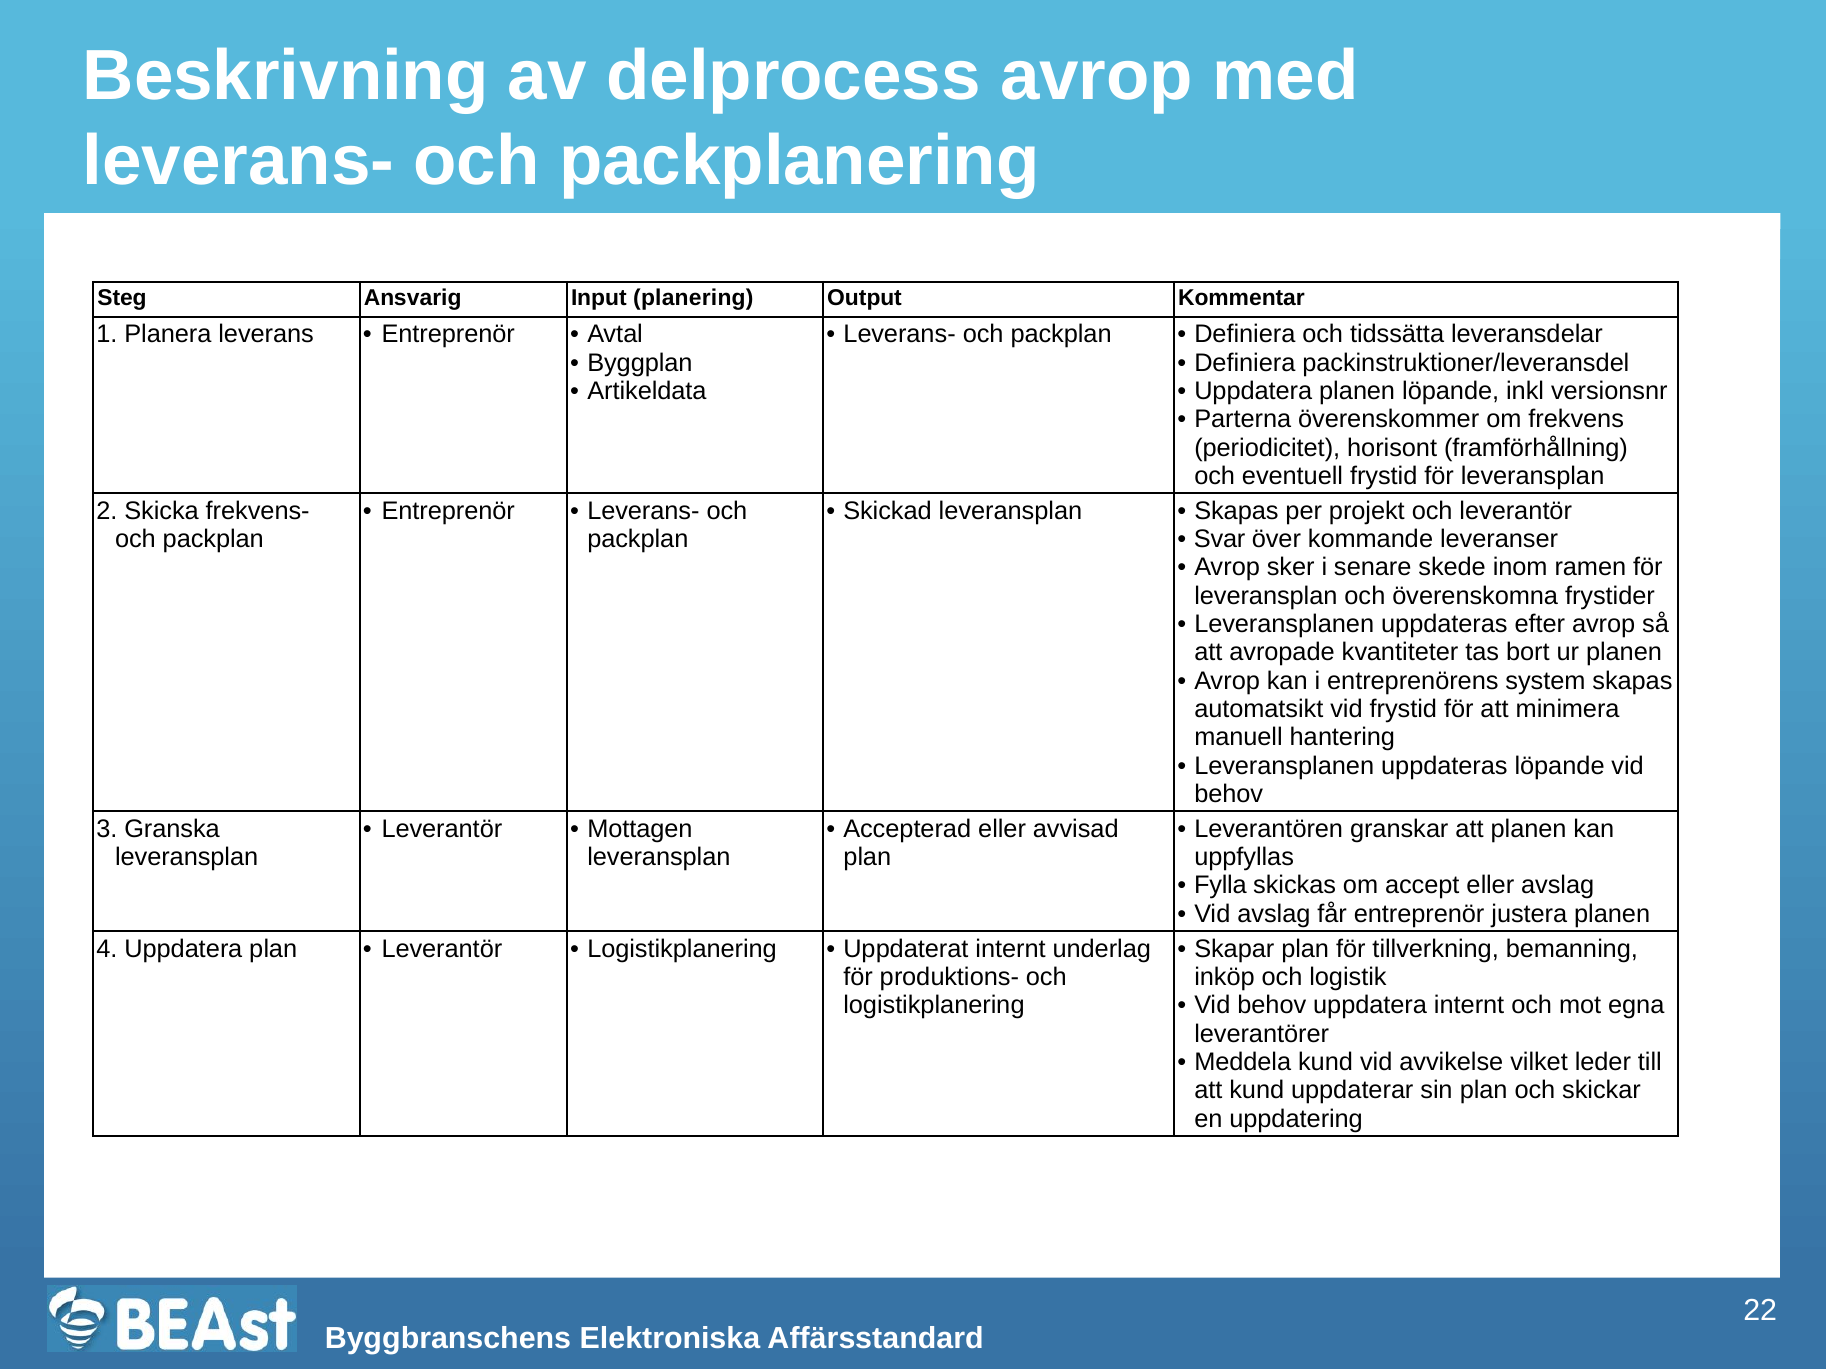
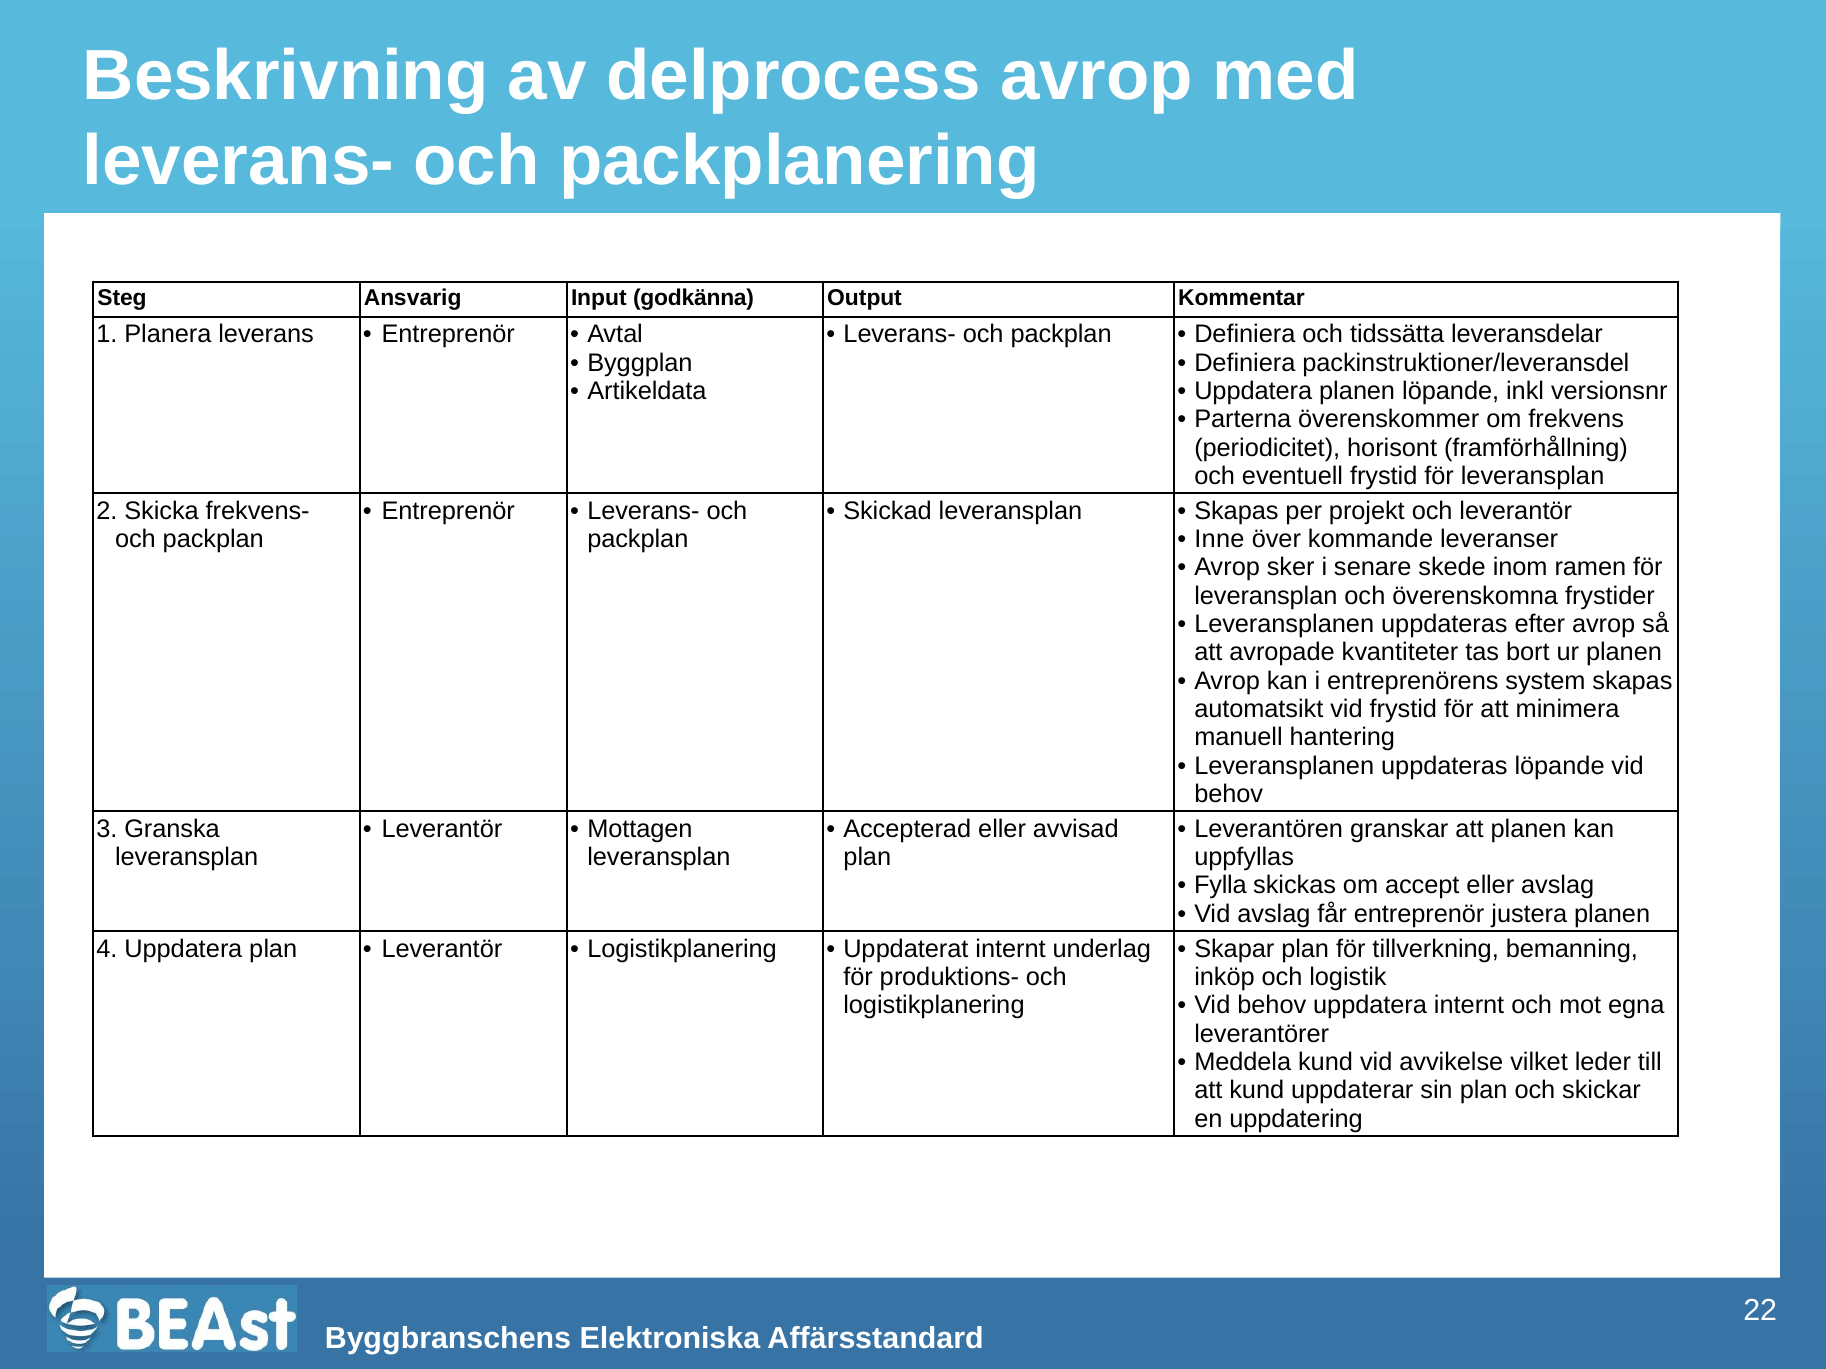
planering: planering -> godkänna
Svar: Svar -> Inne
